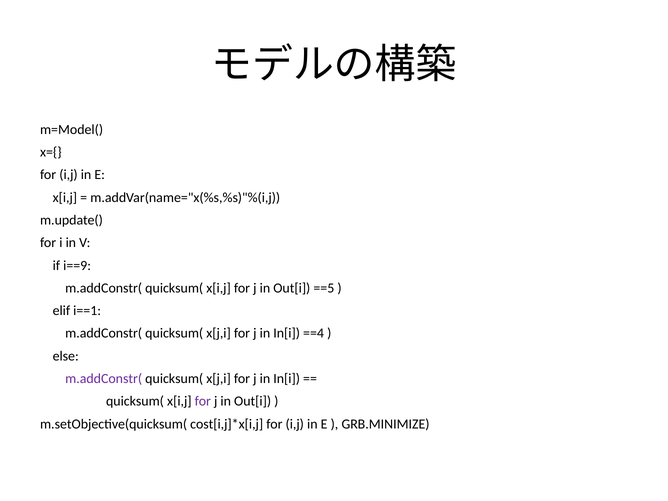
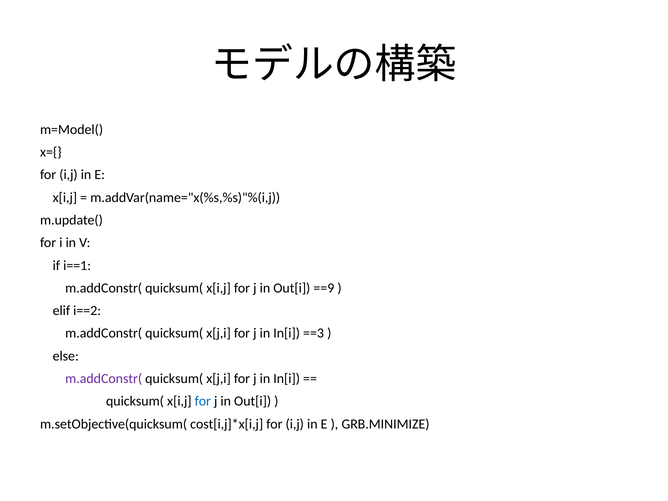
i==9: i==9 -> i==1
==5: ==5 -> ==9
i==1: i==1 -> i==2
==4: ==4 -> ==3
for at (203, 401) colour: purple -> blue
